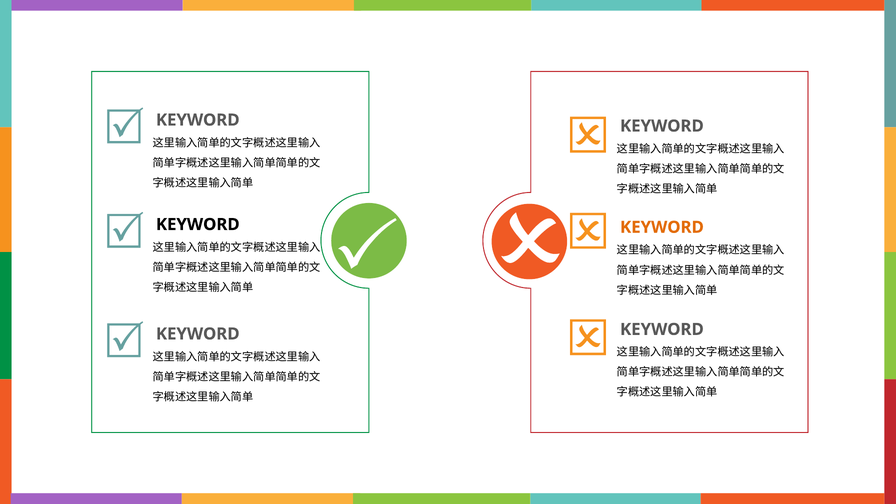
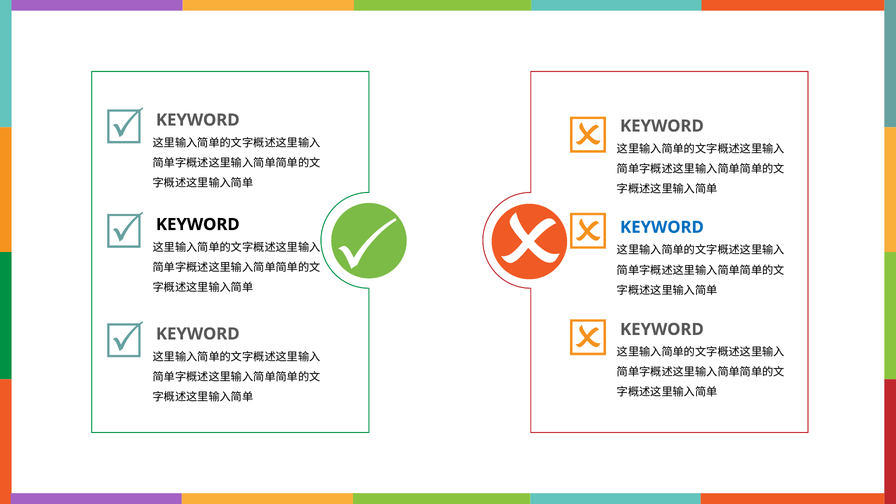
KEYWORD at (662, 227) colour: orange -> blue
